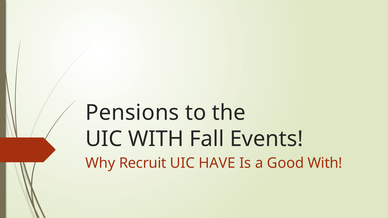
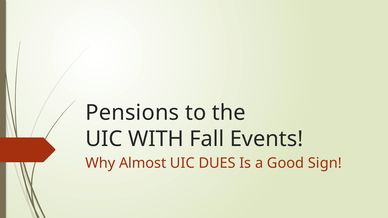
Recruit: Recruit -> Almost
HAVE: HAVE -> DUES
Good With: With -> Sign
